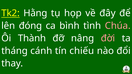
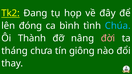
Hằng: Hằng -> Đang
Chúa colour: pink -> light blue
cánh: cánh -> chưa
chiếu: chiếu -> giông
